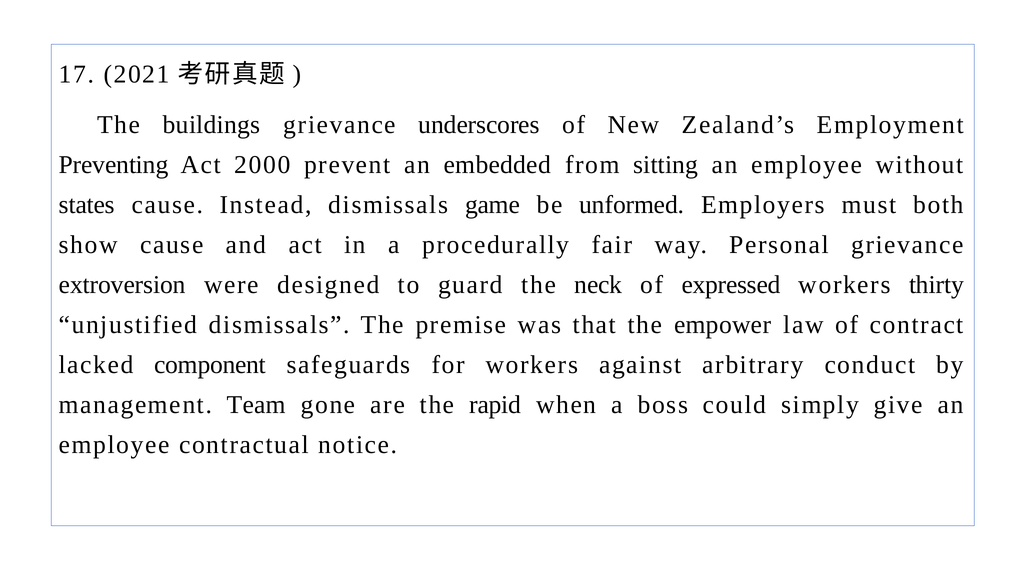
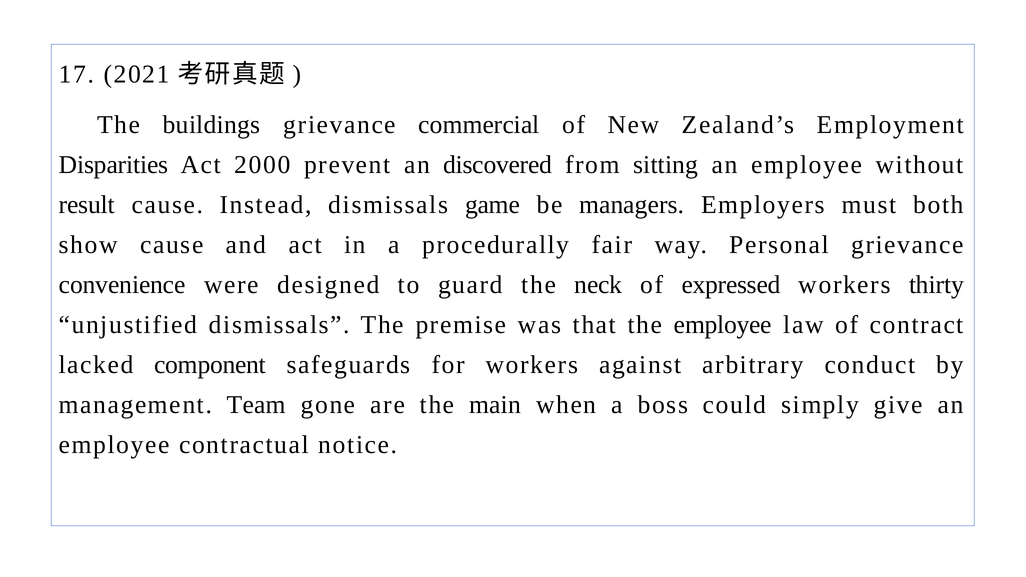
underscores: underscores -> commercial
Preventing: Preventing -> Disparities
embedded: embedded -> discovered
states: states -> result
unformed: unformed -> managers
extroversion: extroversion -> convenience
the empower: empower -> employee
rapid: rapid -> main
